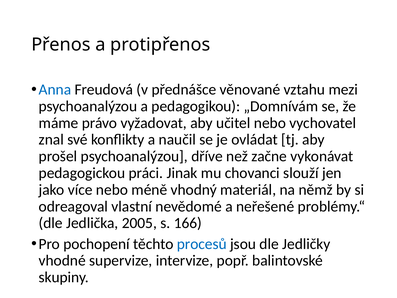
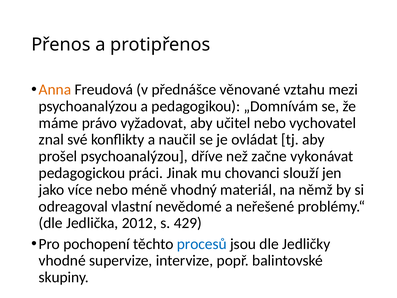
Anna colour: blue -> orange
2005: 2005 -> 2012
166: 166 -> 429
